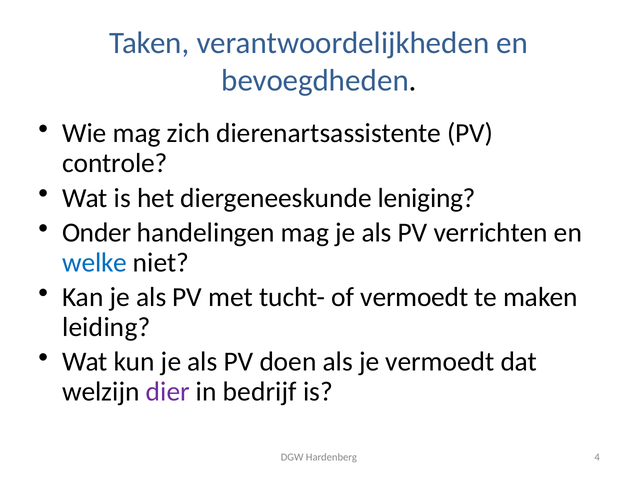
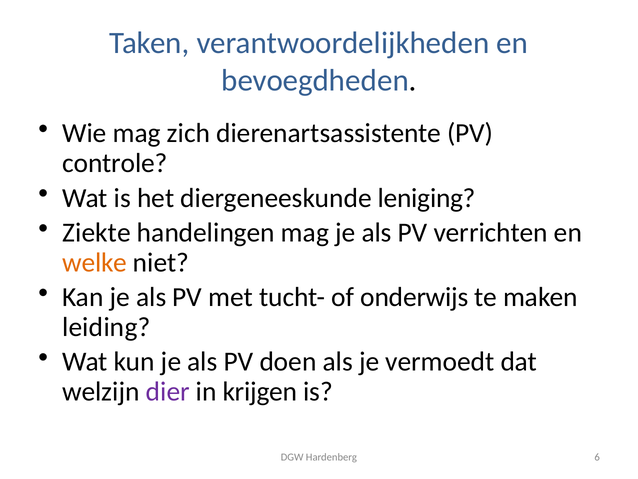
Onder: Onder -> Ziekte
welke colour: blue -> orange
of vermoedt: vermoedt -> onderwijs
bedrijf: bedrijf -> krijgen
4: 4 -> 6
